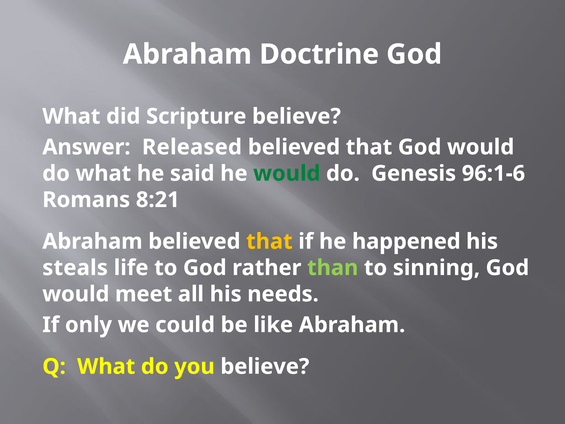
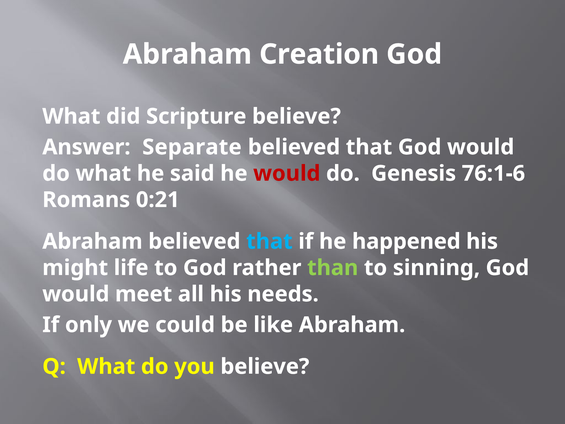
Doctrine: Doctrine -> Creation
Released: Released -> Separate
would at (287, 173) colour: green -> red
96:1-6: 96:1-6 -> 76:1-6
8:21: 8:21 -> 0:21
that at (269, 241) colour: yellow -> light blue
steals: steals -> might
